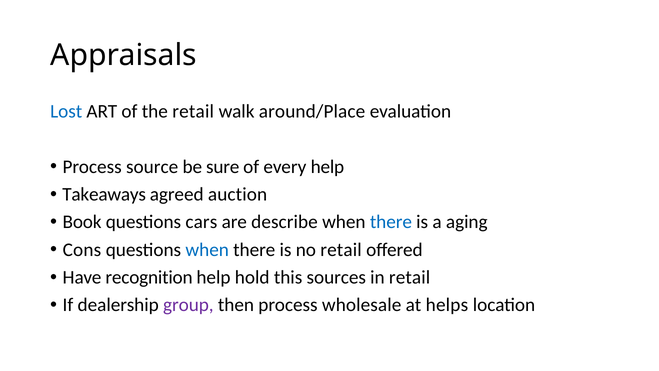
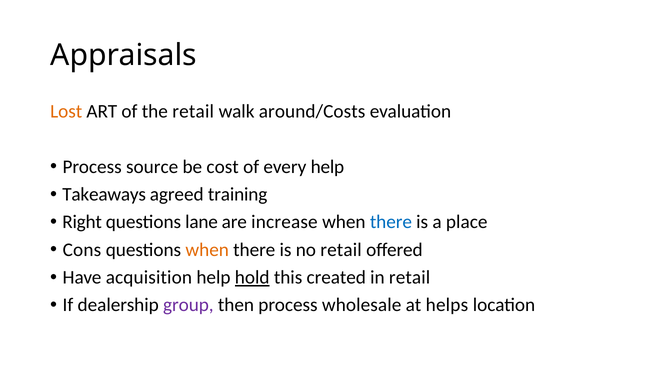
Lost colour: blue -> orange
around/Place: around/Place -> around/Costs
sure: sure -> cost
auction: auction -> training
Book: Book -> Right
cars: cars -> lane
describe: describe -> increase
aging: aging -> place
when at (207, 250) colour: blue -> orange
recognition: recognition -> acquisition
hold underline: none -> present
sources: sources -> created
